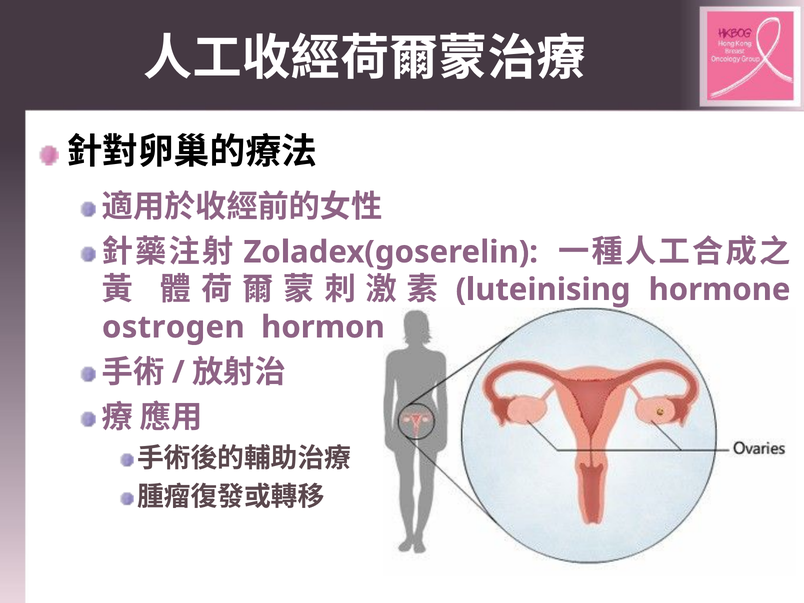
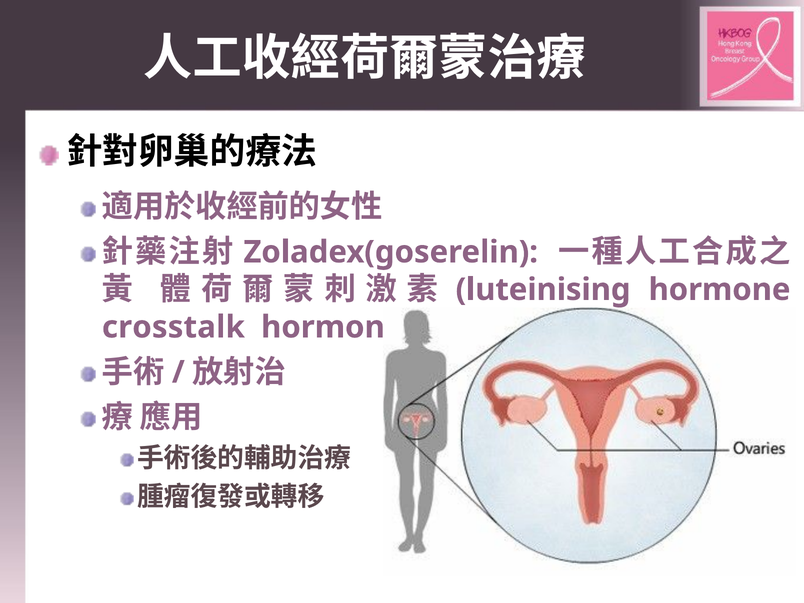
ostrogen: ostrogen -> crosstalk
